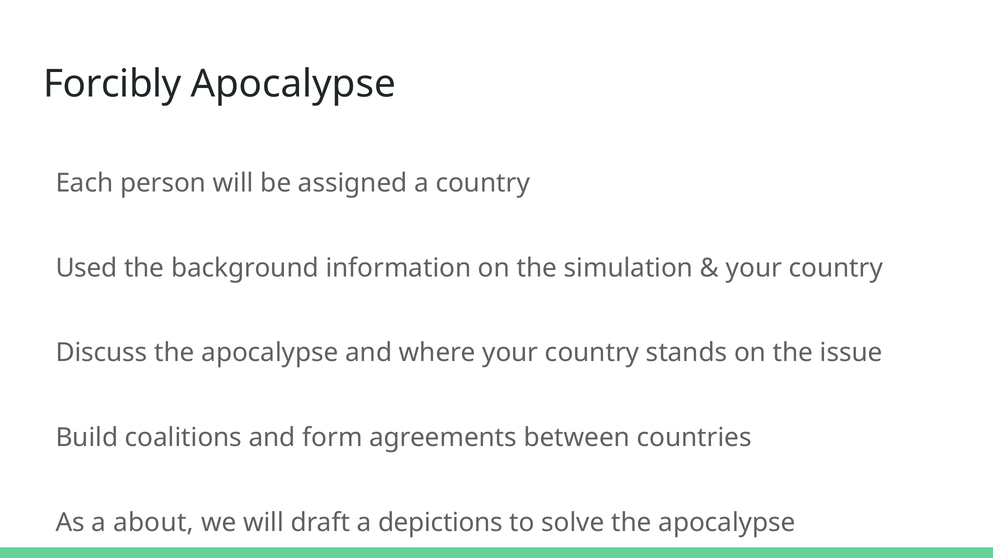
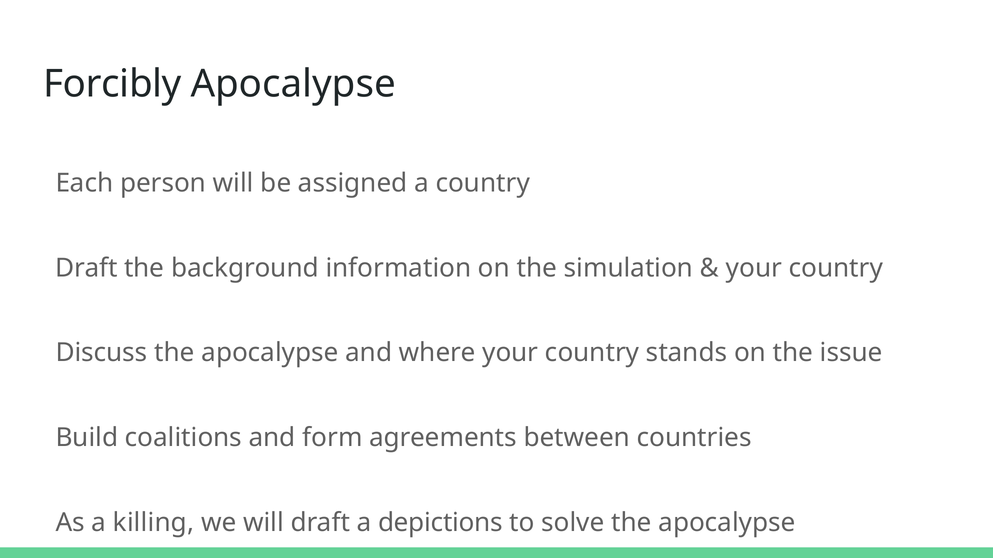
Used at (86, 268): Used -> Draft
about: about -> killing
